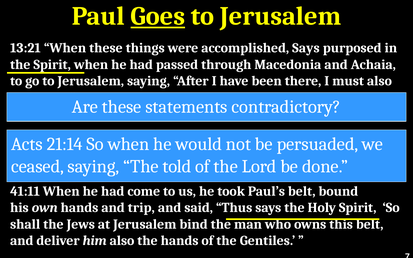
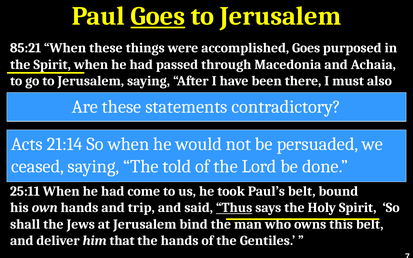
13:21: 13:21 -> 85:21
accomplished Says: Says -> Goes
41:11: 41:11 -> 25:11
Thus underline: none -> present
him also: also -> that
